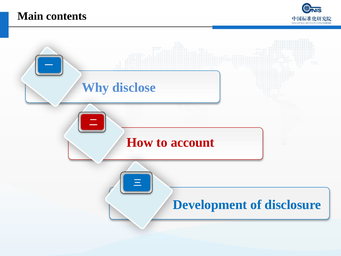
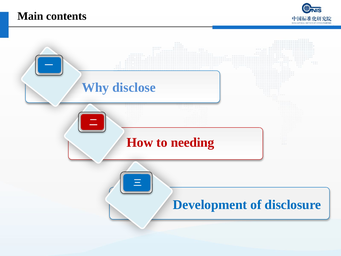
account: account -> needing
